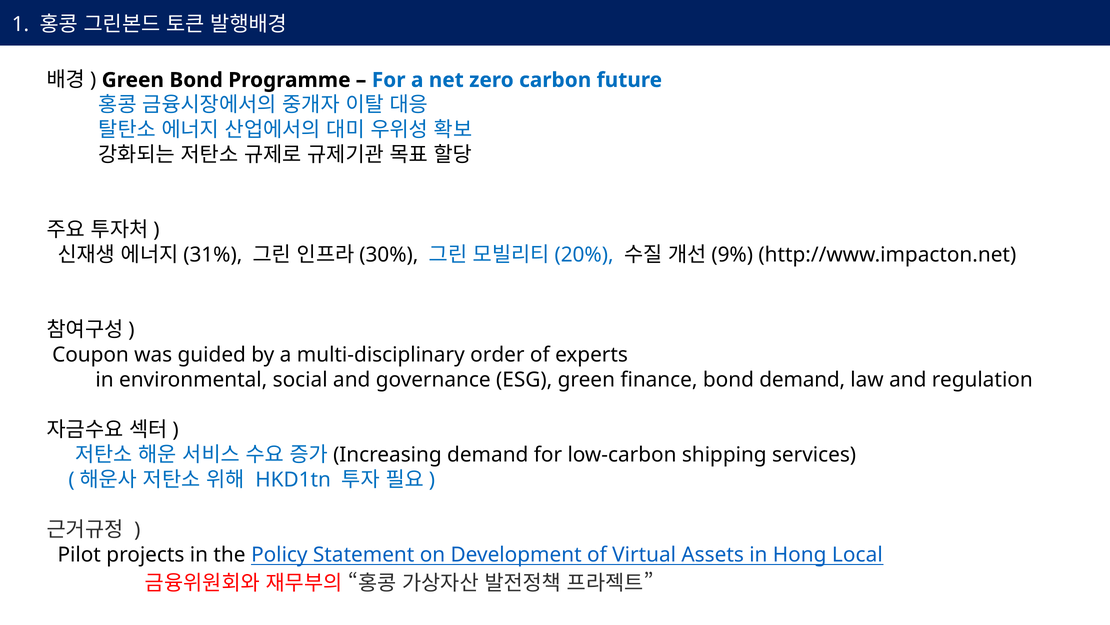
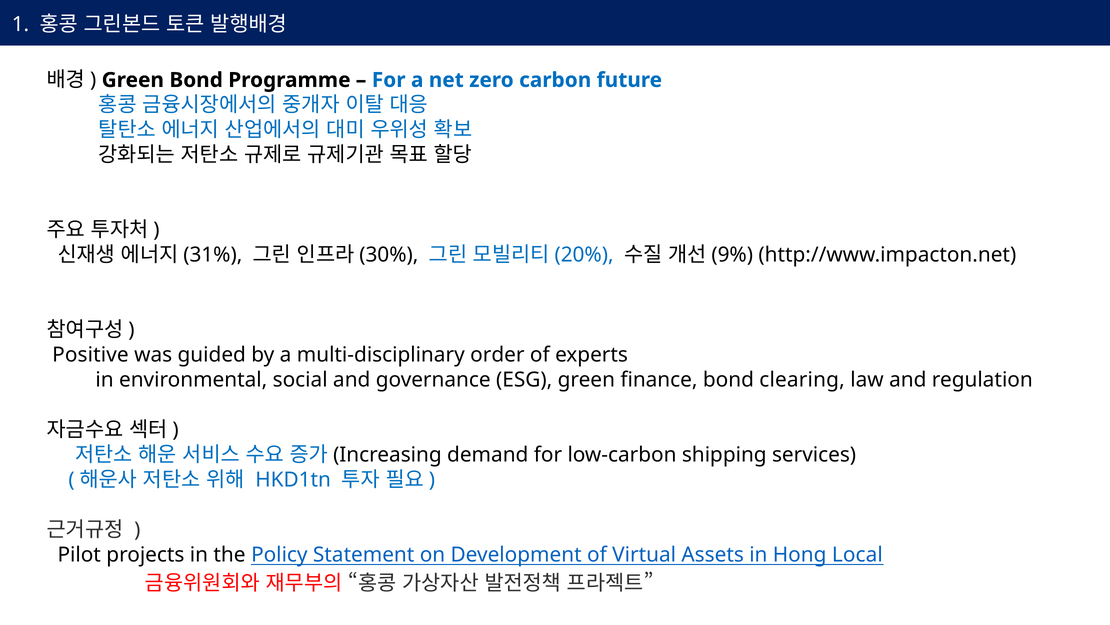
Coupon: Coupon -> Positive
bond demand: demand -> clearing
